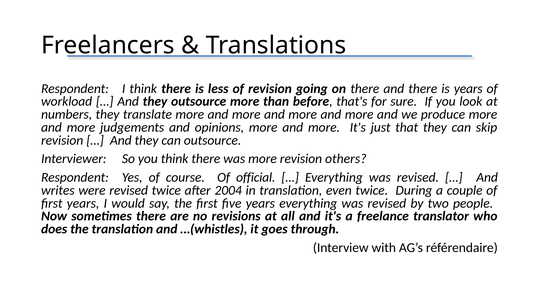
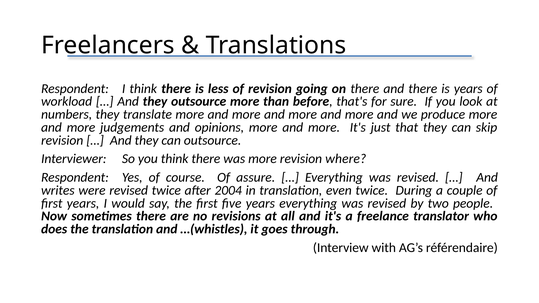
others: others -> where
official: official -> assure
